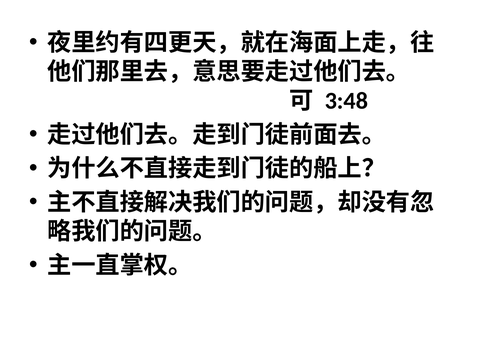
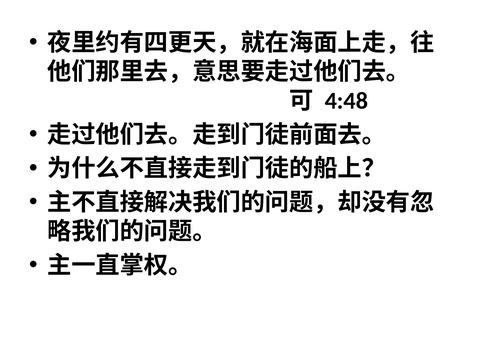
3:48: 3:48 -> 4:48
